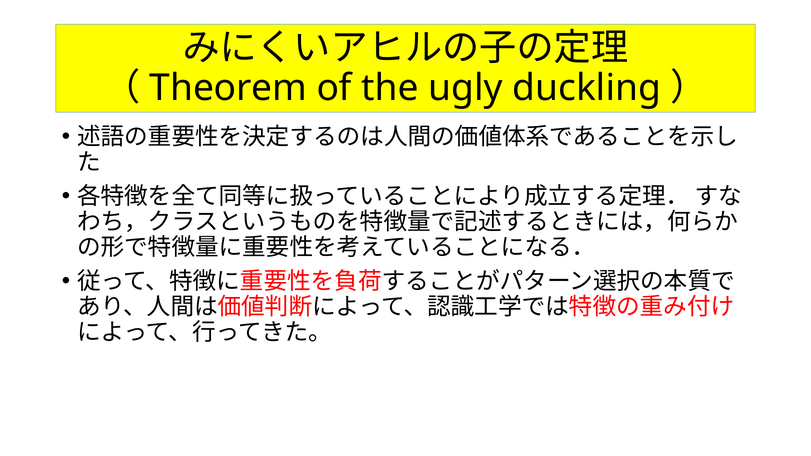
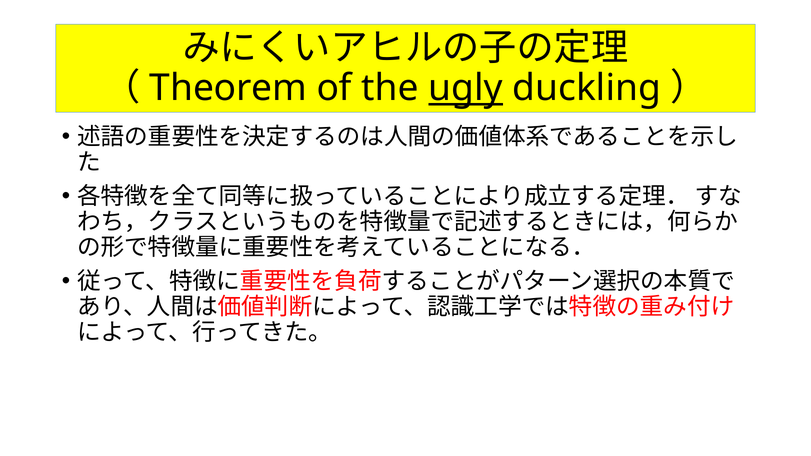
ugly underline: none -> present
